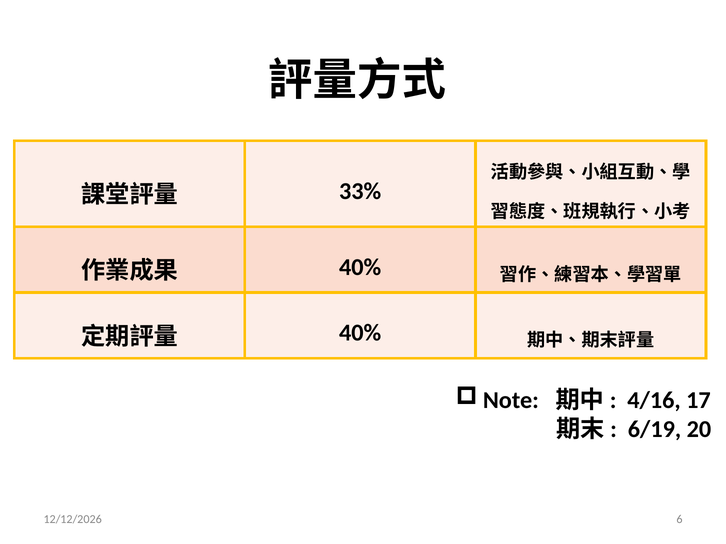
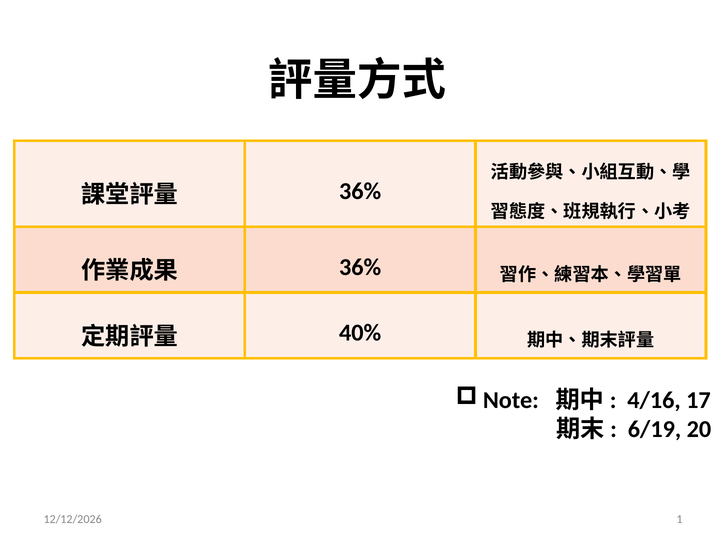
33% at (360, 191): 33% -> 36%
40% at (360, 267): 40% -> 36%
6: 6 -> 1
